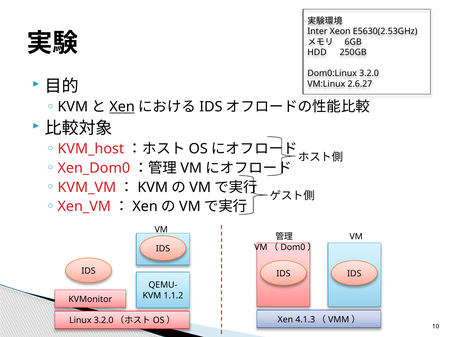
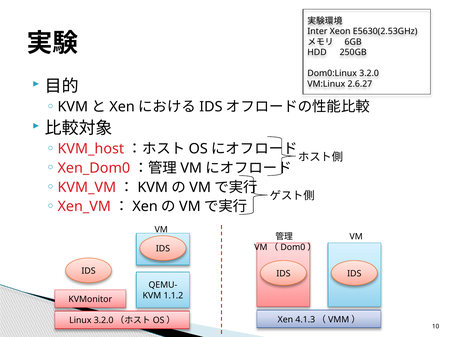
Xen at (122, 107) underline: present -> none
